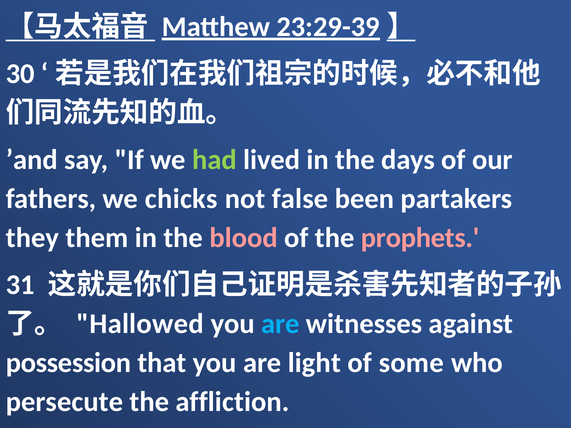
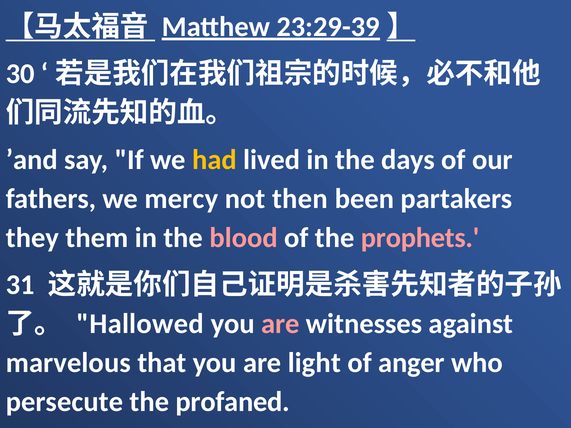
had colour: light green -> yellow
chicks: chicks -> mercy
false: false -> then
are at (280, 324) colour: light blue -> pink
possession: possession -> marvelous
some: some -> anger
affliction: affliction -> profaned
